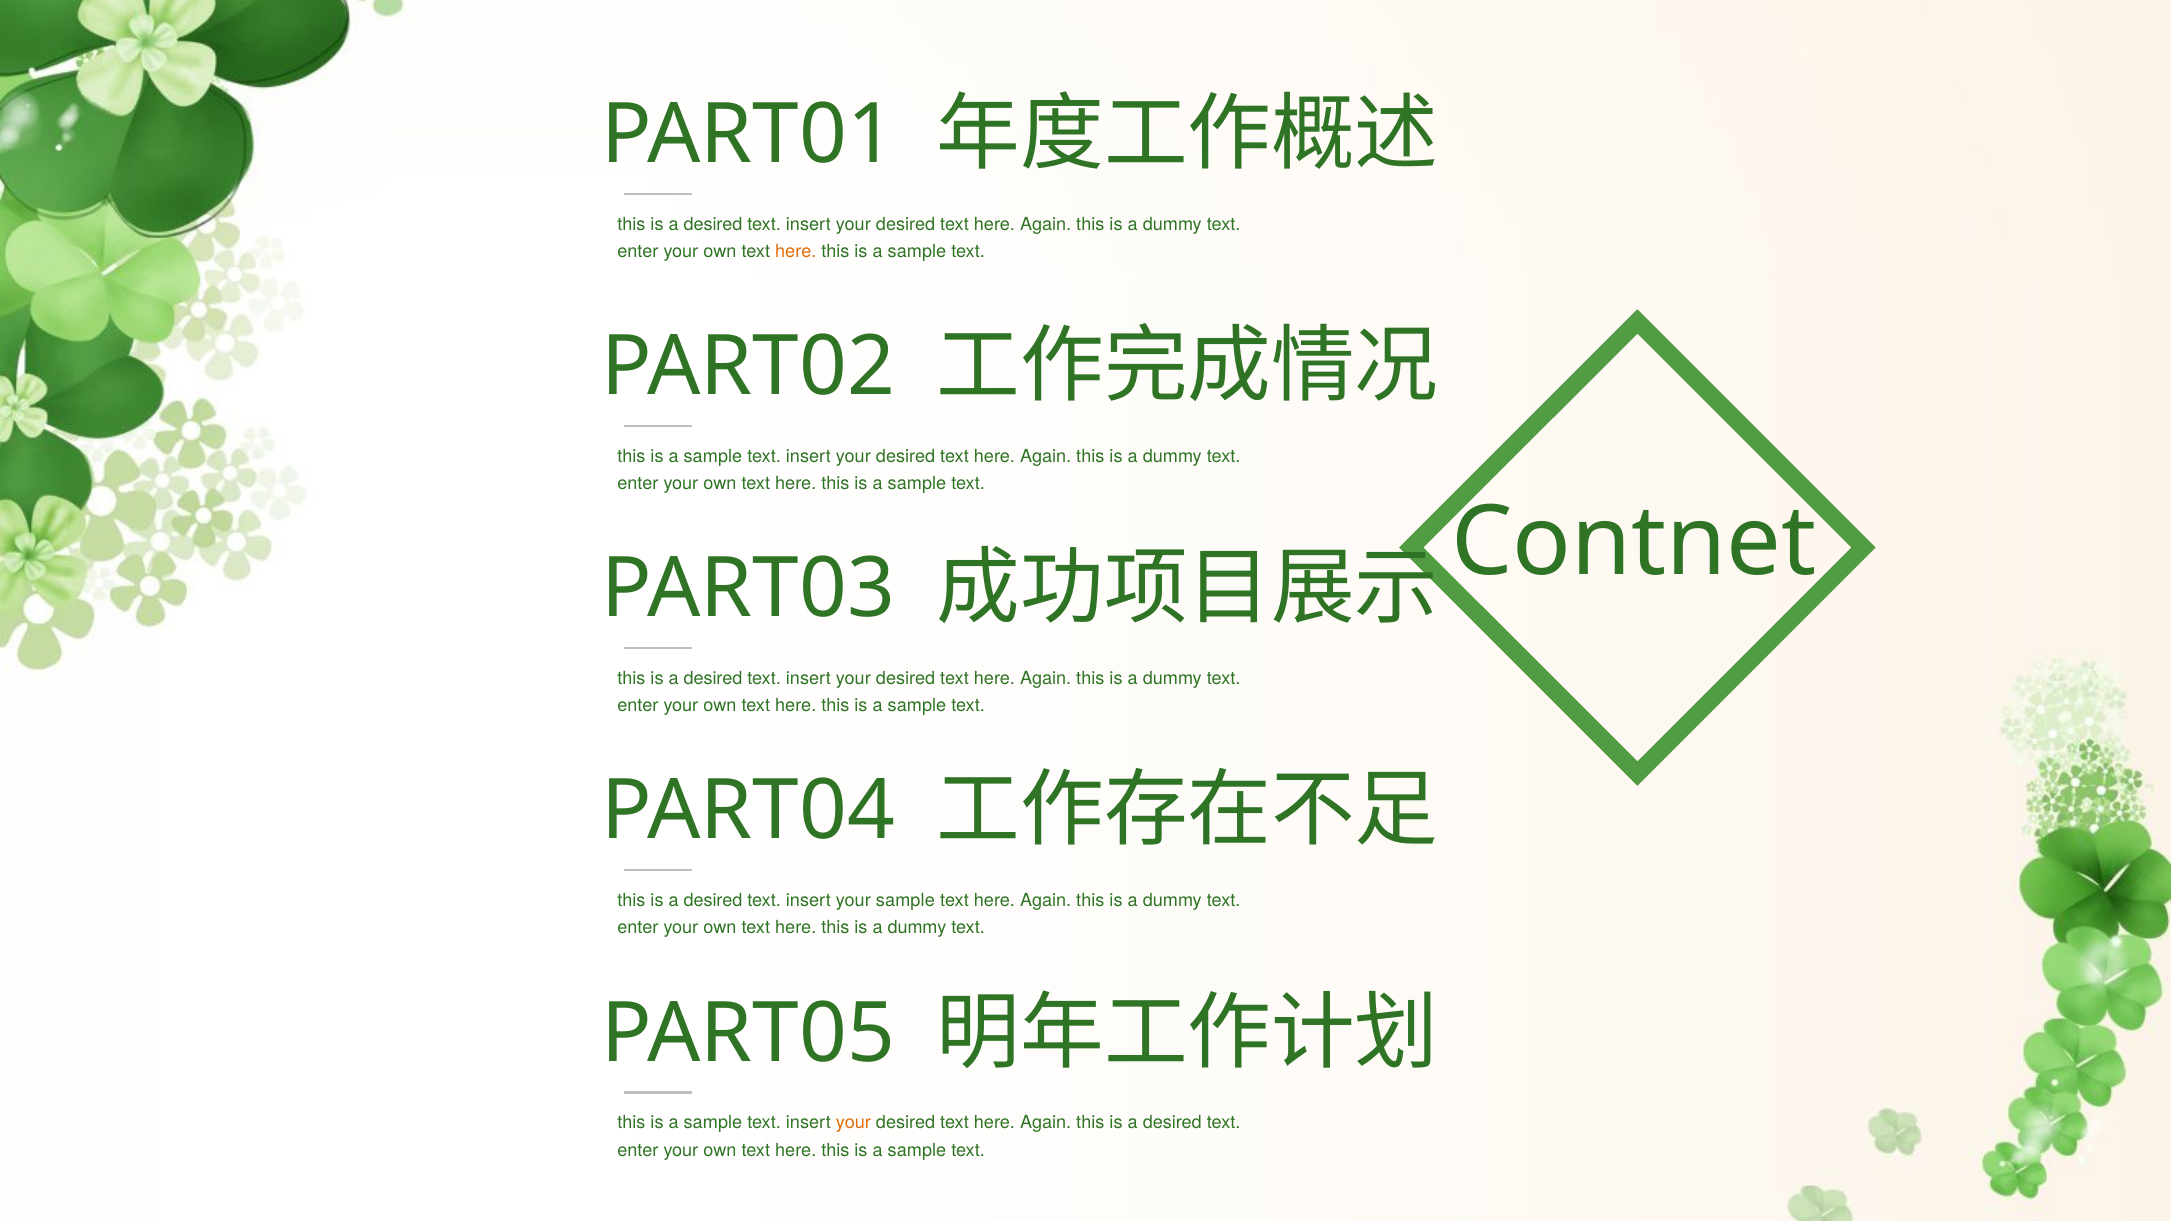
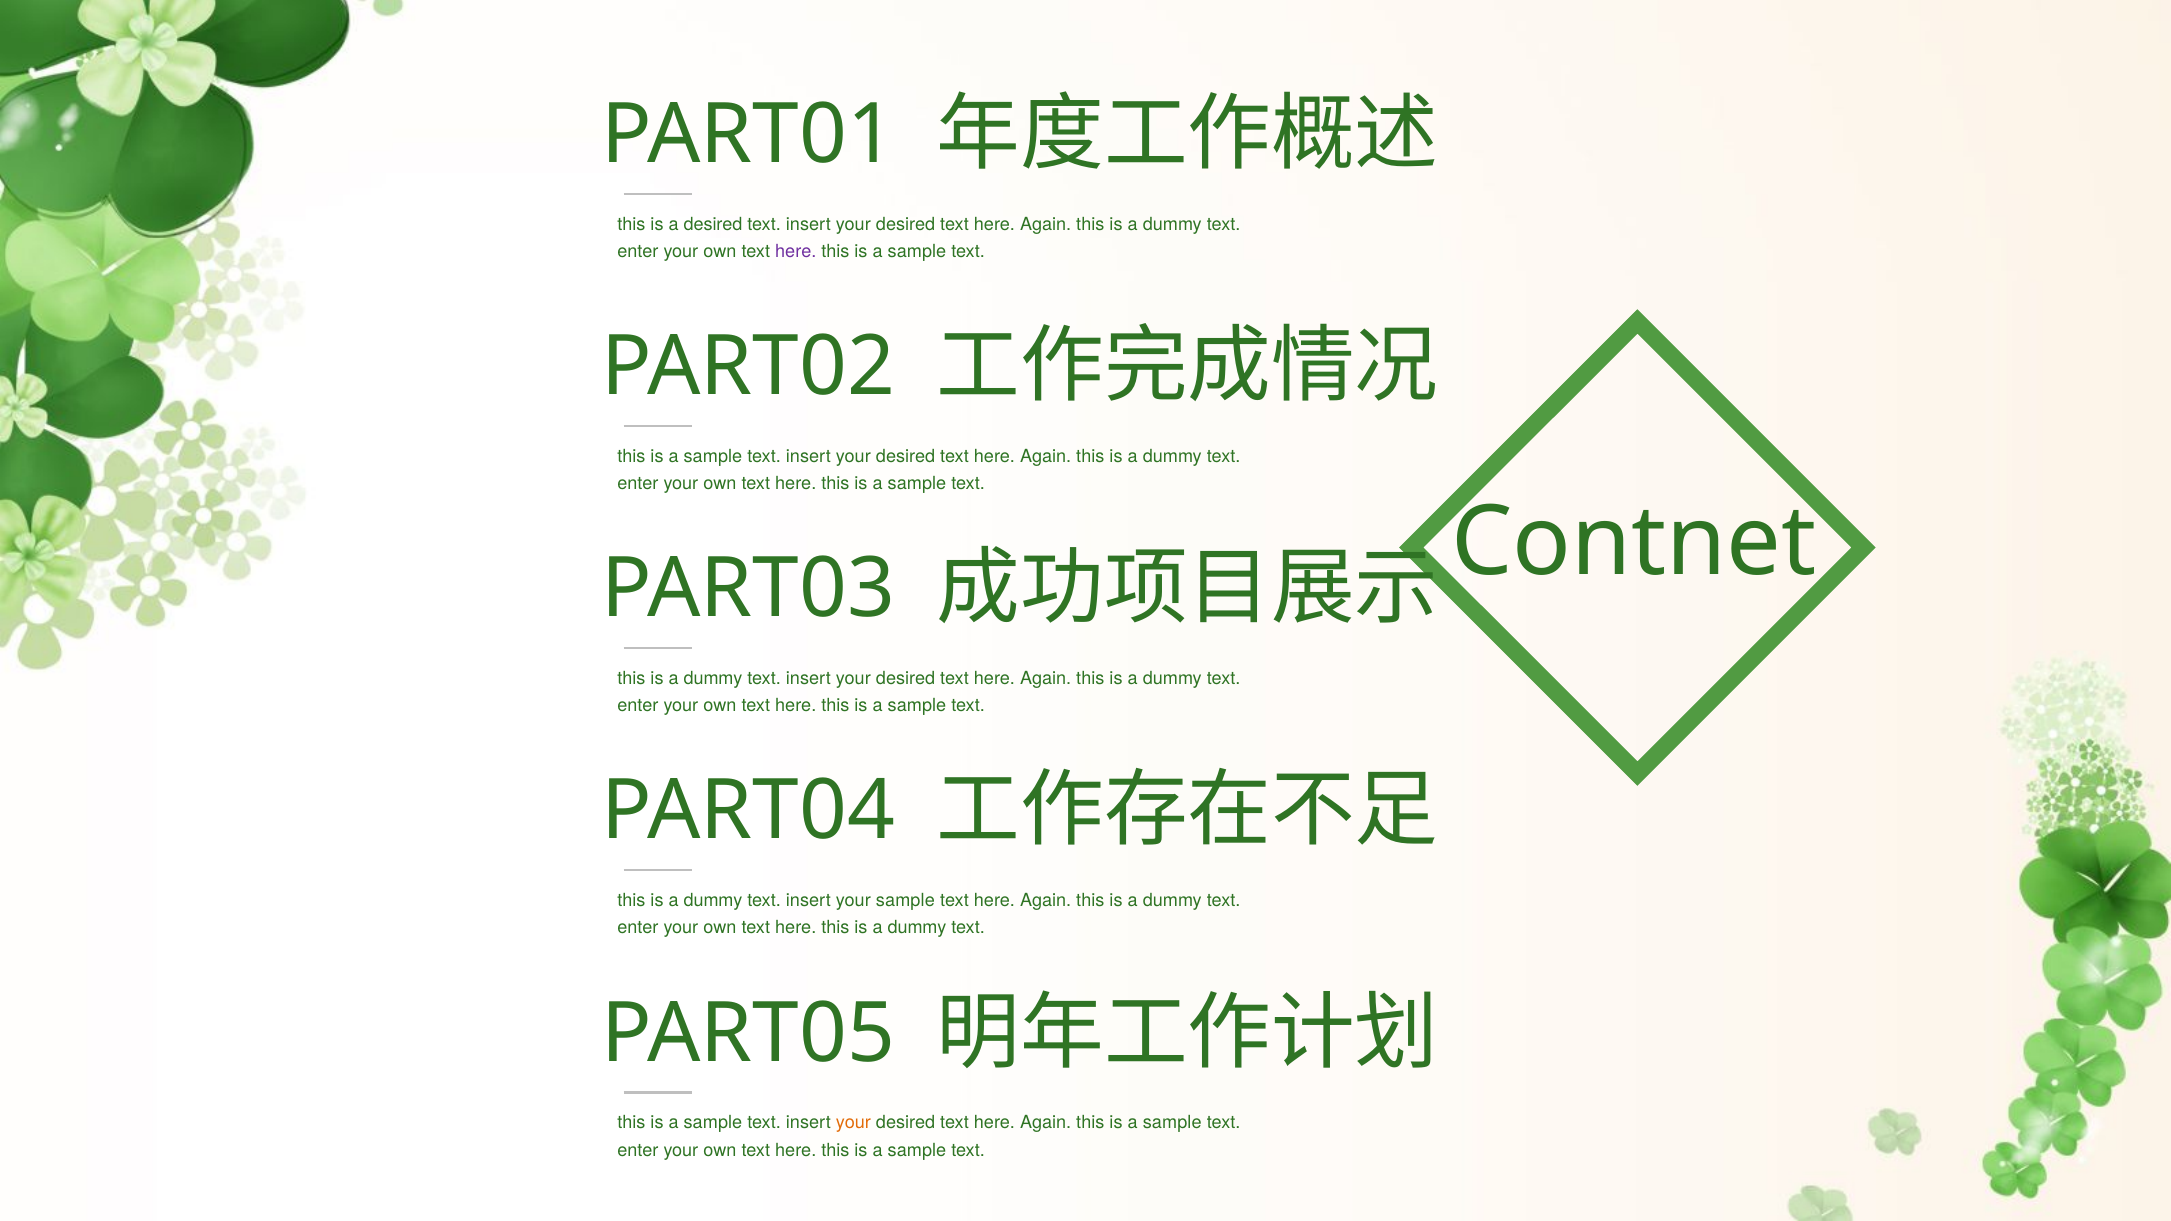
here at (796, 252) colour: orange -> purple
desired at (713, 679): desired -> dummy
desired at (713, 901): desired -> dummy
desired at (1172, 1123): desired -> sample
